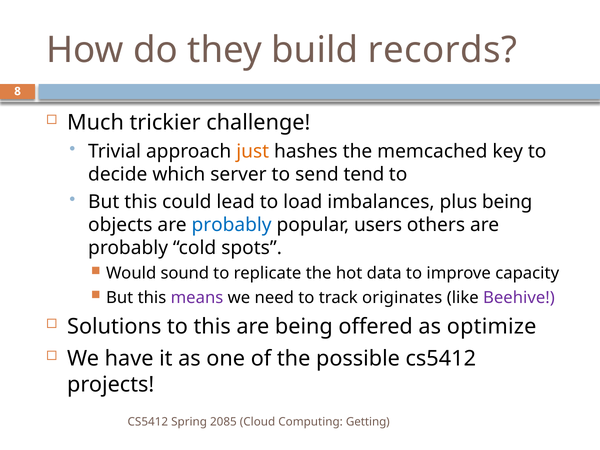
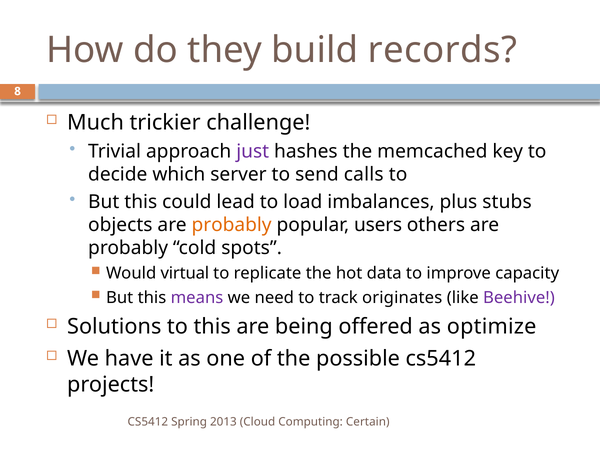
just colour: orange -> purple
tend: tend -> calls
plus being: being -> stubs
probably at (232, 225) colour: blue -> orange
sound: sound -> virtual
2085: 2085 -> 2013
Getting: Getting -> Certain
